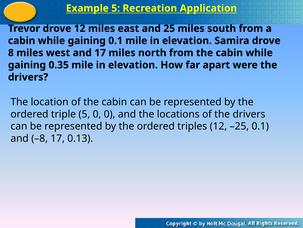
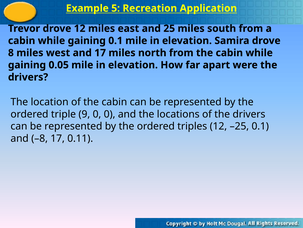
0.35: 0.35 -> 0.05
triple 5: 5 -> 9
0.13: 0.13 -> 0.11
